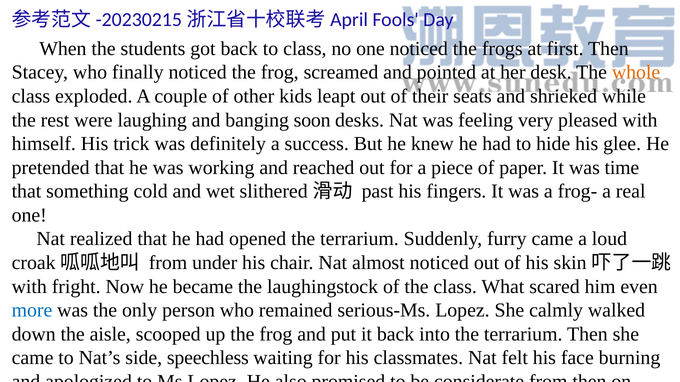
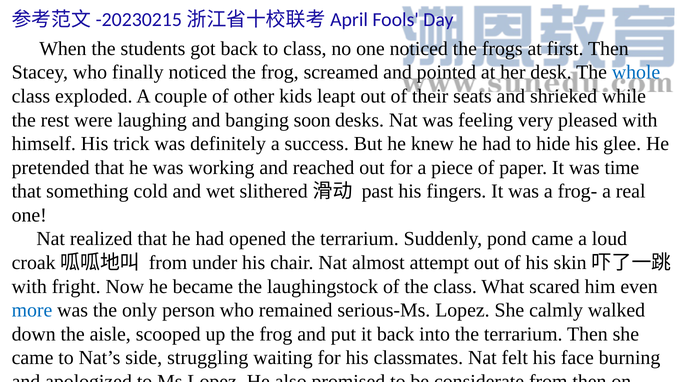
whole colour: orange -> blue
furry: furry -> pond
almost noticed: noticed -> attempt
speechless: speechless -> struggling
